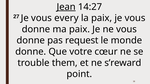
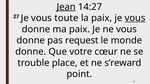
every: every -> toute
vous at (135, 18) underline: none -> present
them: them -> place
